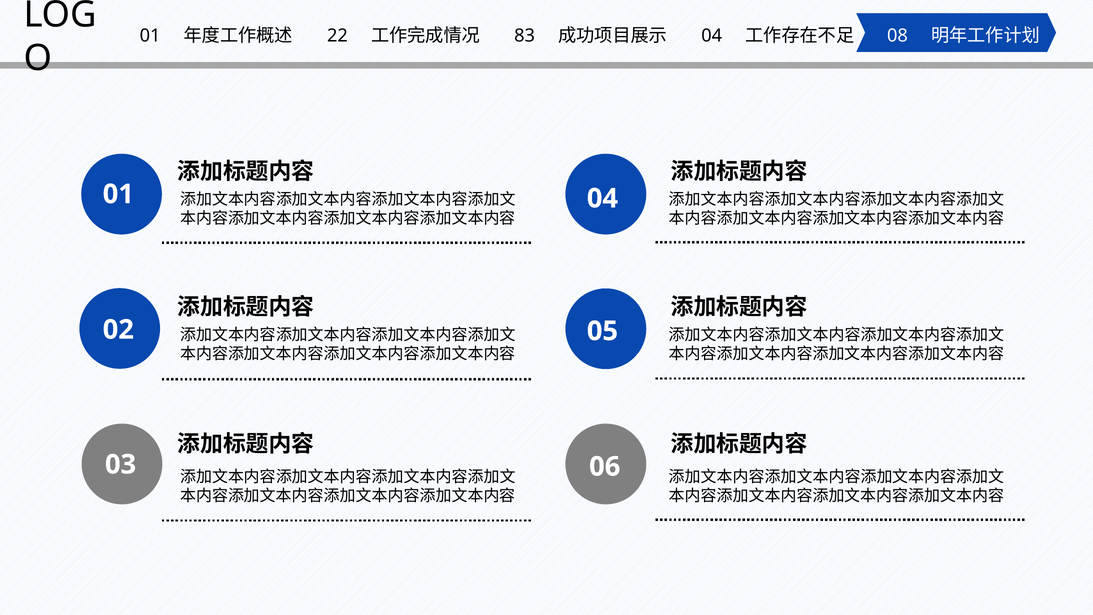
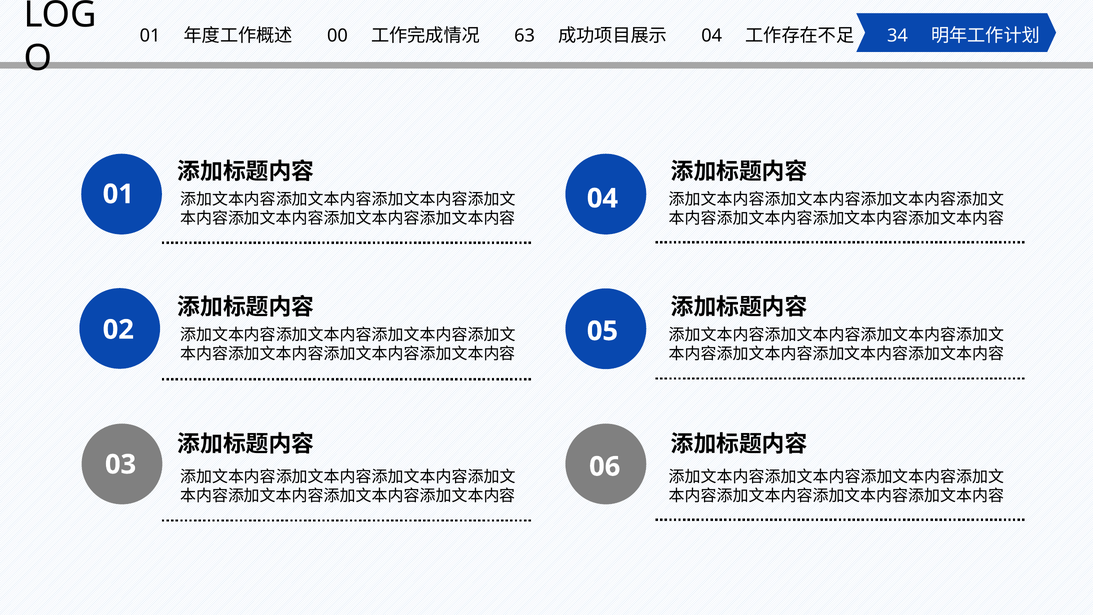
22: 22 -> 00
83: 83 -> 63
08: 08 -> 34
